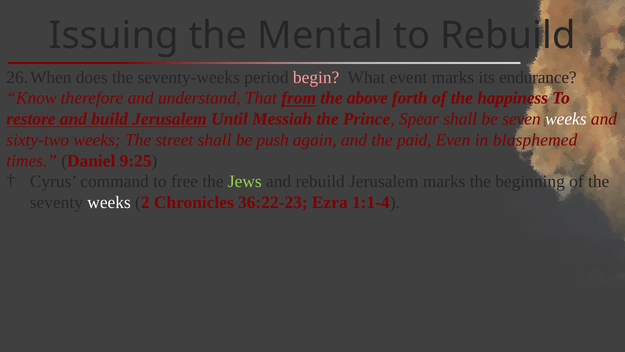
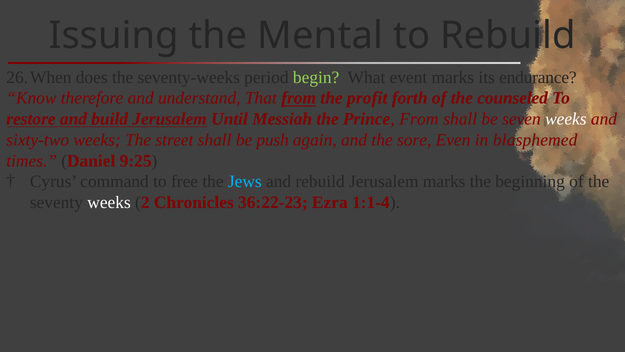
begin colour: pink -> light green
above: above -> profit
happiness: happiness -> counseled
Prince Spear: Spear -> From
paid: paid -> sore
Jews colour: light green -> light blue
